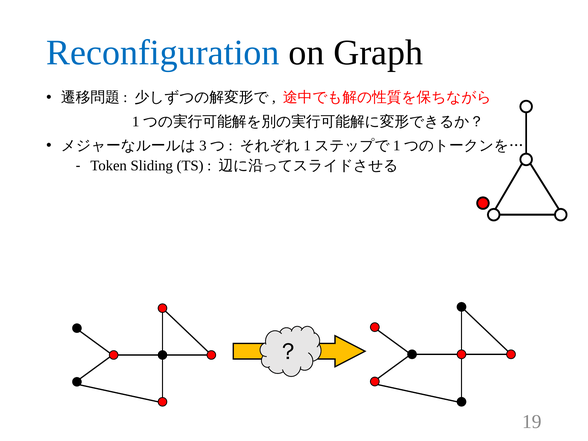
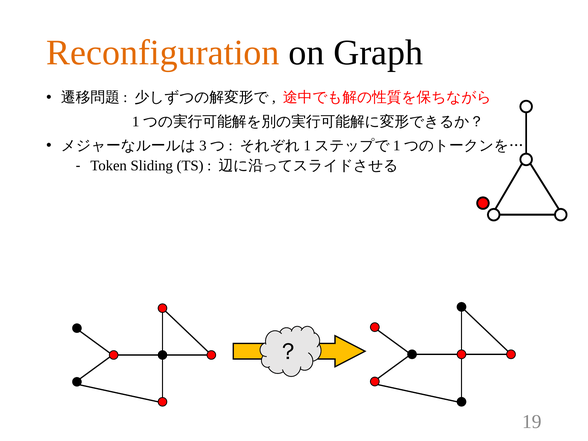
Reconfiguration colour: blue -> orange
